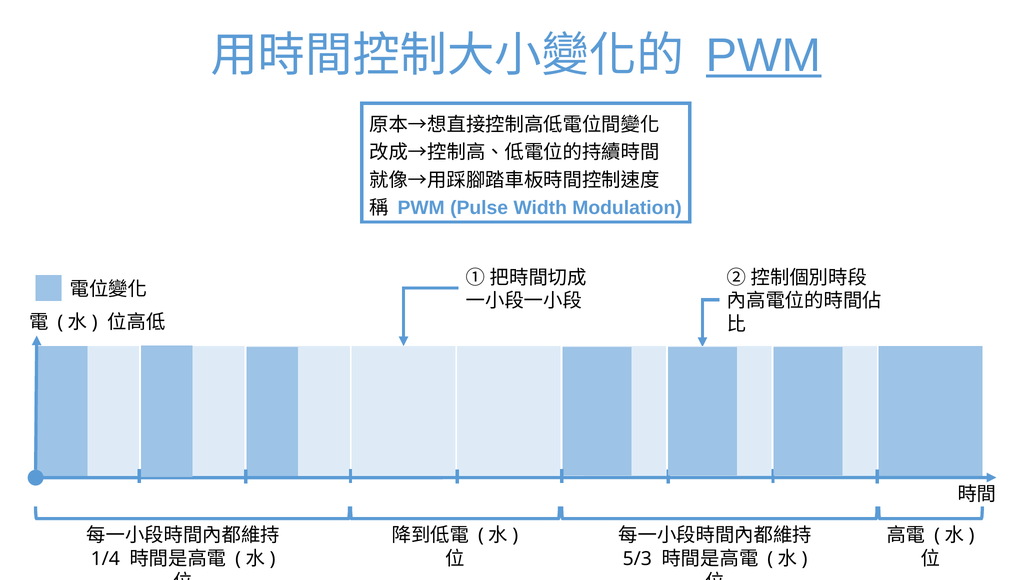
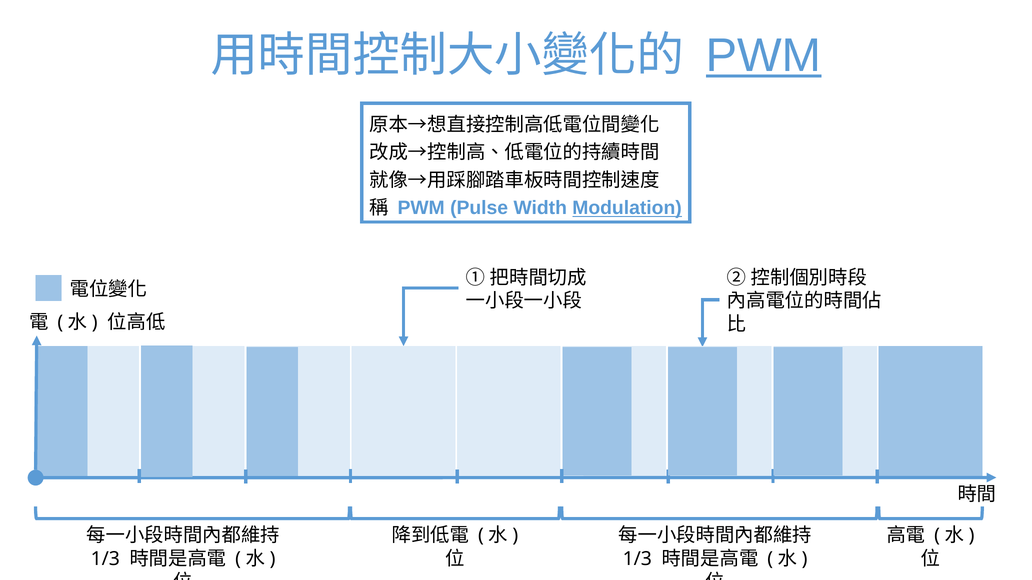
Modulation underline: none -> present
1/4 at (105, 559): 1/4 -> 1/3
5/3 at (637, 559): 5/3 -> 1/3
